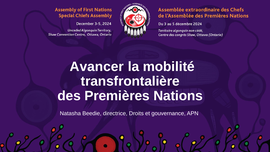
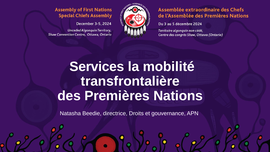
Avancer: Avancer -> Services
